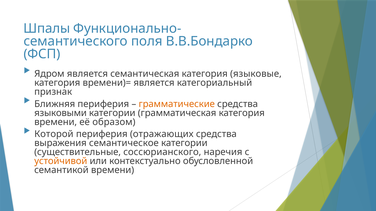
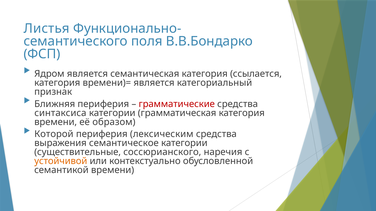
Шпалы: Шпалы -> Листья
языковые: языковые -> ссылается
грамматические colour: orange -> red
языковыми: языковыми -> синтаксиса
отражающих: отражающих -> лексическим
